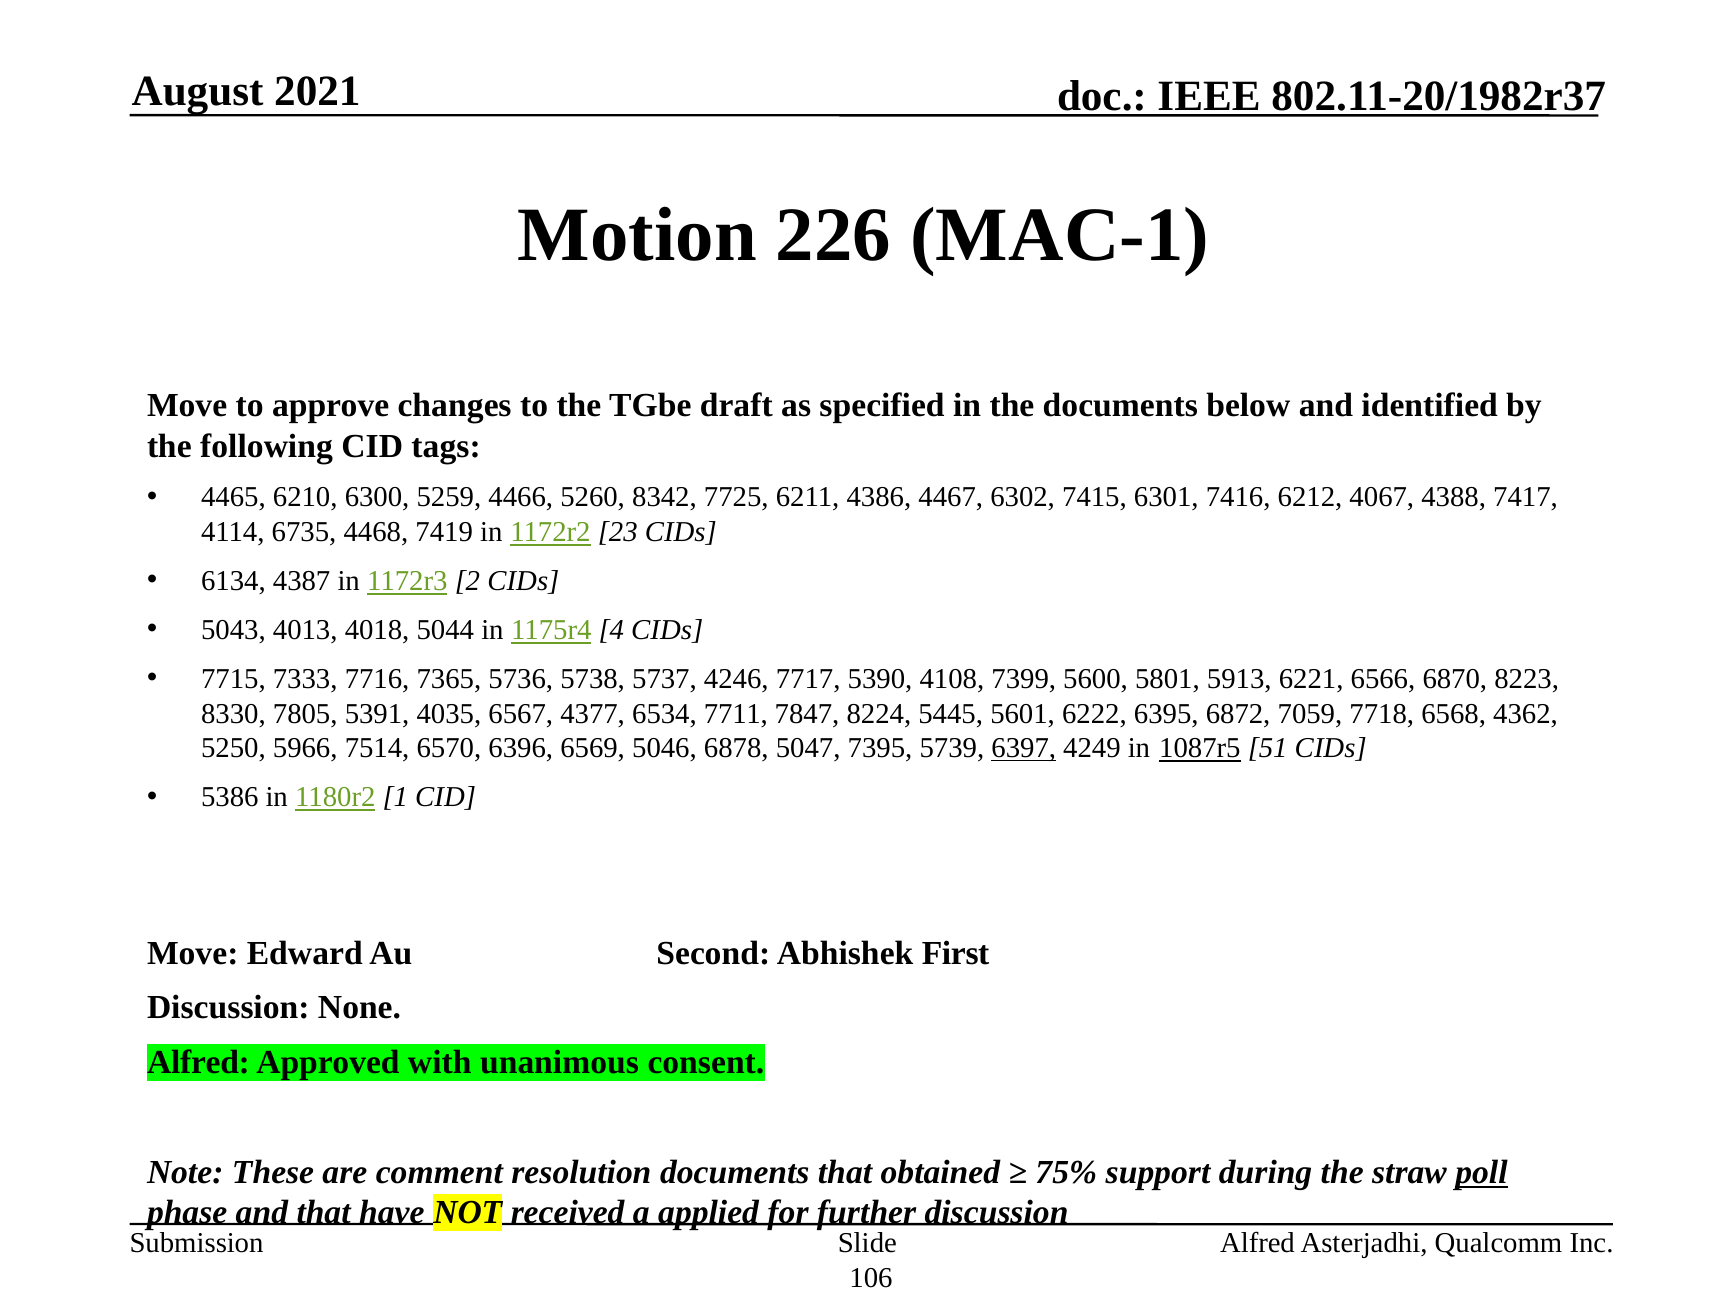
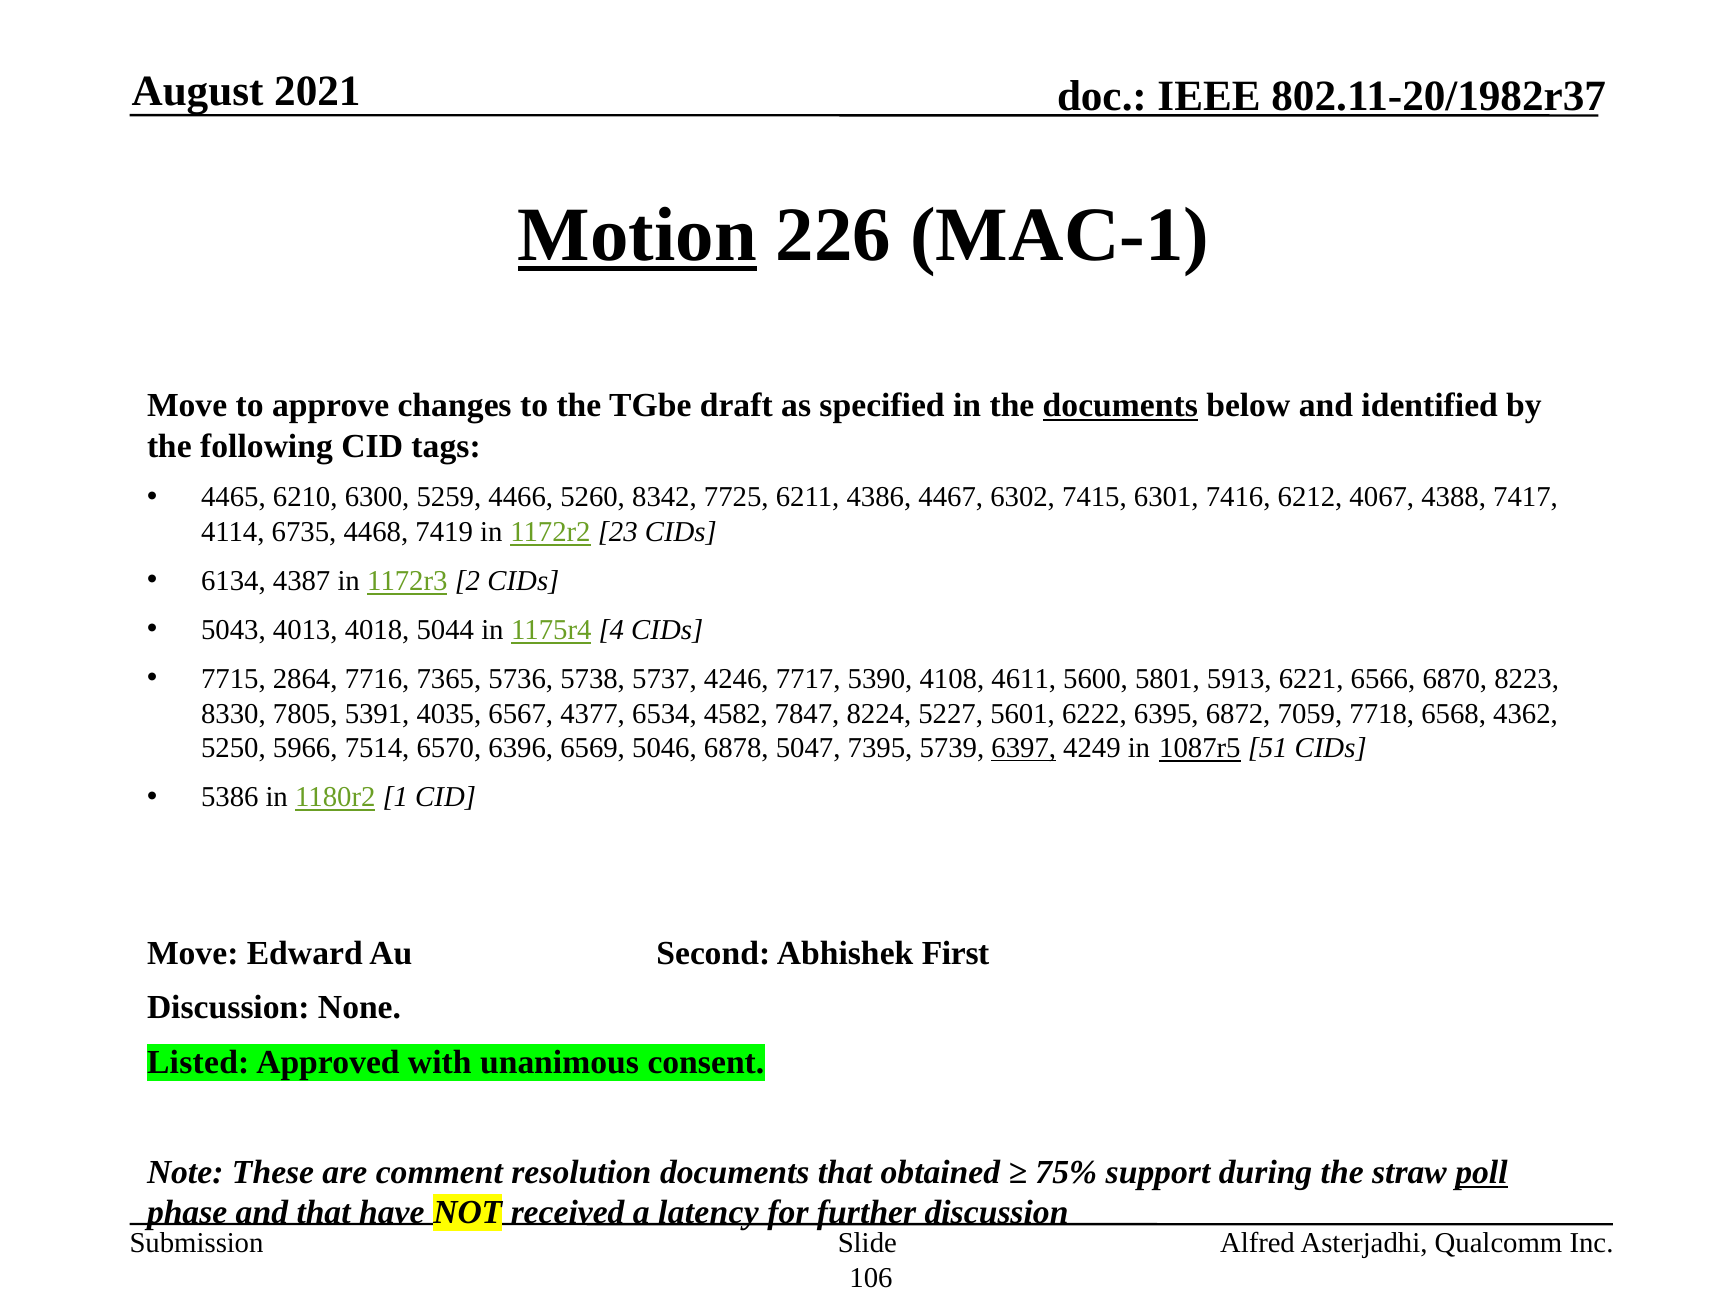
Motion underline: none -> present
documents at (1120, 406) underline: none -> present
7333: 7333 -> 2864
7399: 7399 -> 4611
7711: 7711 -> 4582
5445: 5445 -> 5227
Alfred at (198, 1063): Alfred -> Listed
applied: applied -> latency
